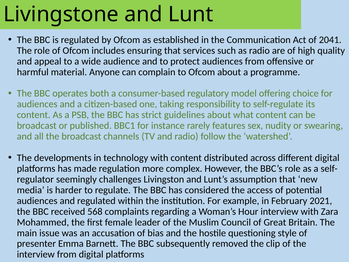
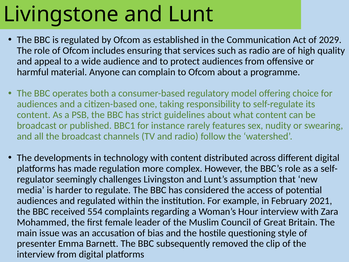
2041: 2041 -> 2029
568: 568 -> 554
